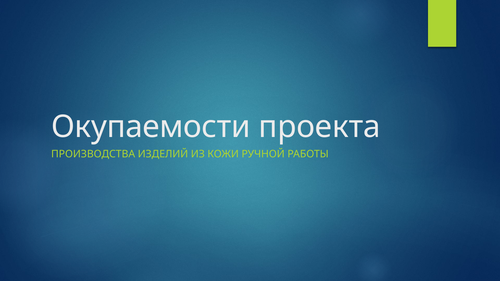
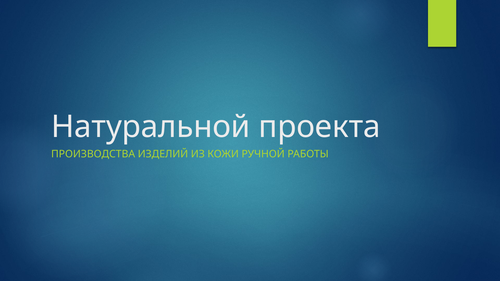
Окупаемости: Окупаемости -> Натуральной
